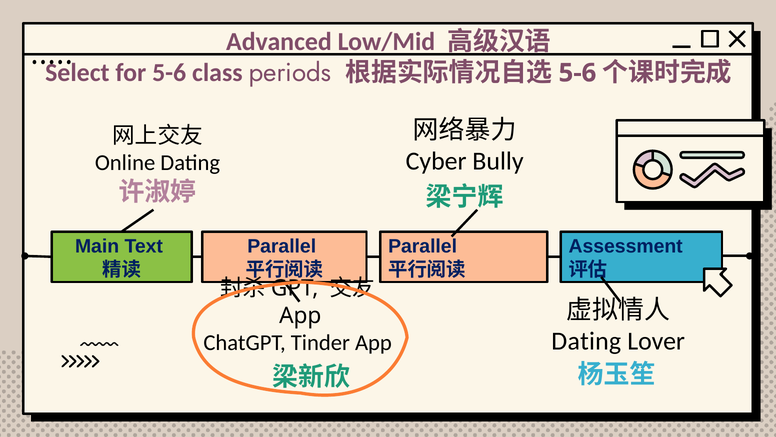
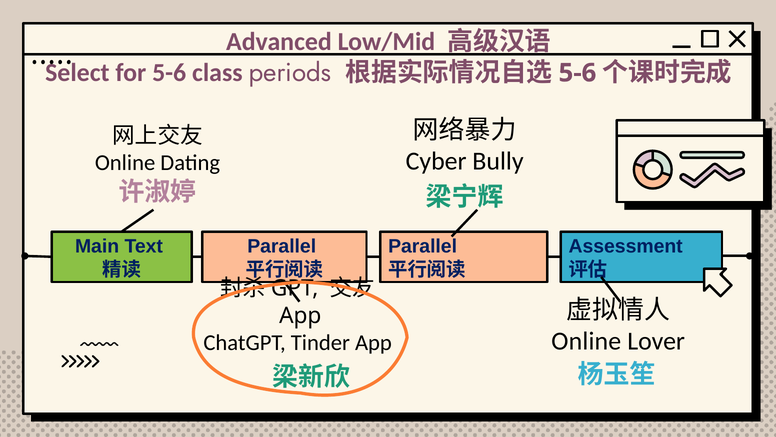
Dating at (586, 341): Dating -> Online
